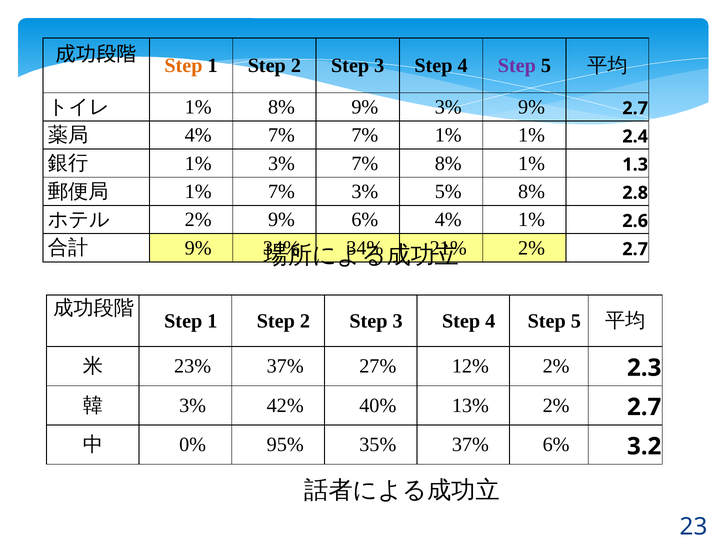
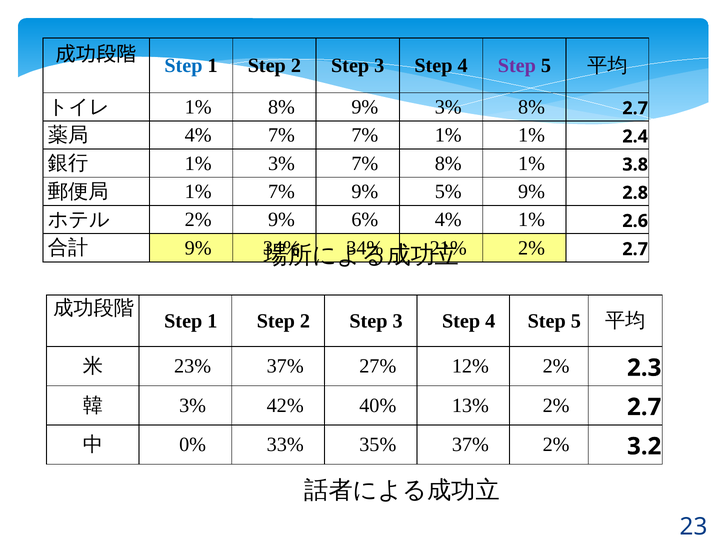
Step at (183, 65) colour: orange -> blue
3% 9%: 9% -> 8%
1.3: 1.3 -> 3.8
7% 3%: 3% -> 9%
5% 8%: 8% -> 9%
95%: 95% -> 33%
37% 6%: 6% -> 2%
